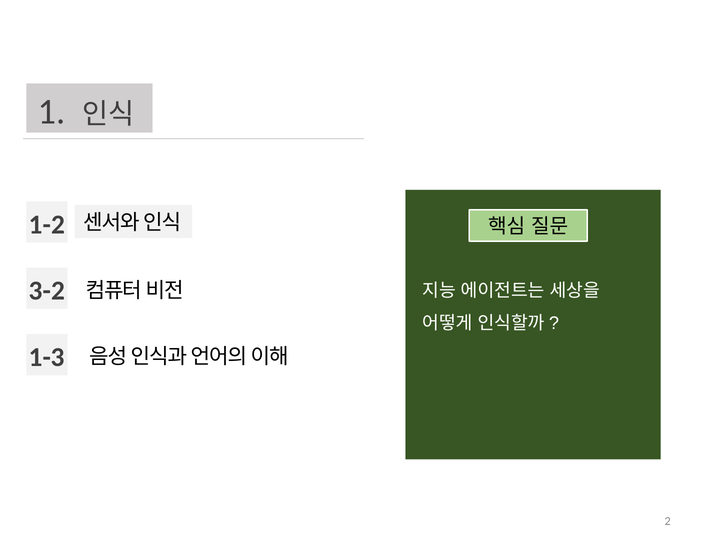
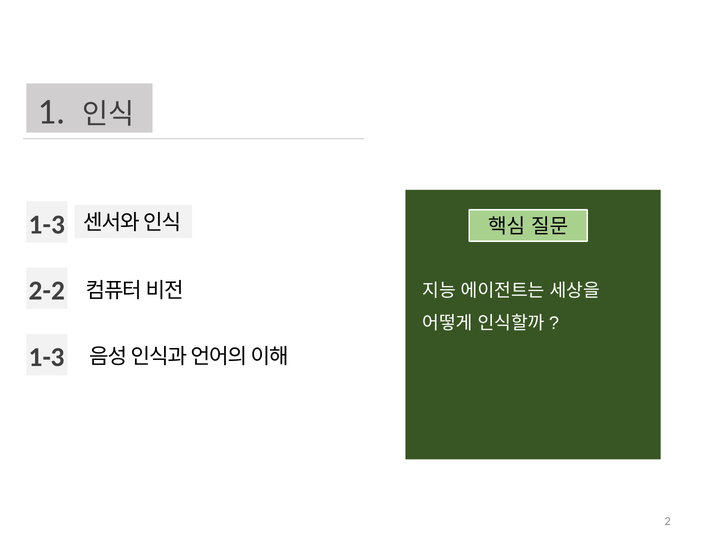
1-2 at (47, 225): 1-2 -> 1-3
3-2: 3-2 -> 2-2
